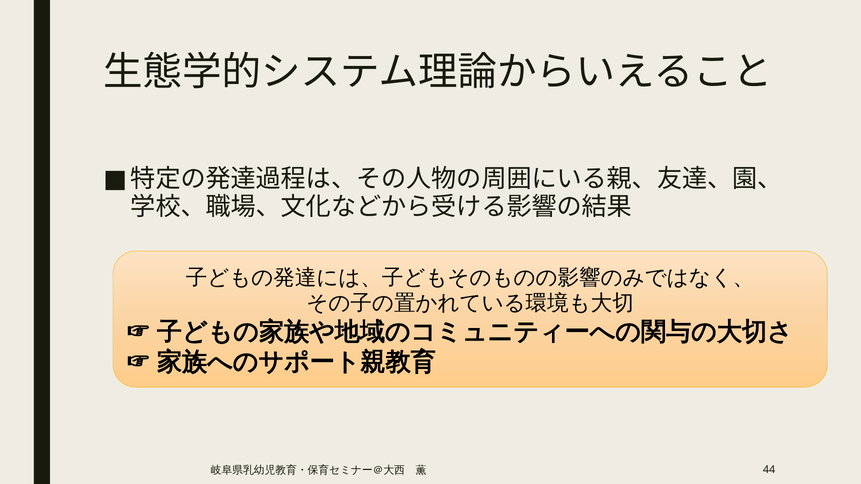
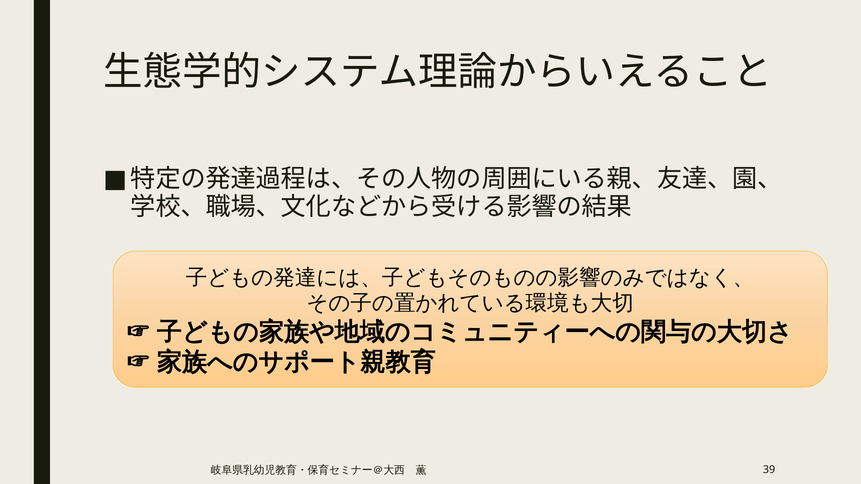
44: 44 -> 39
